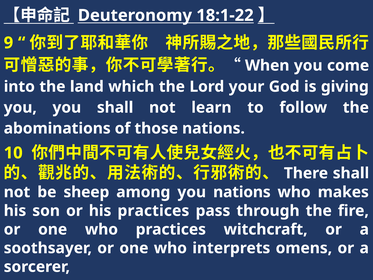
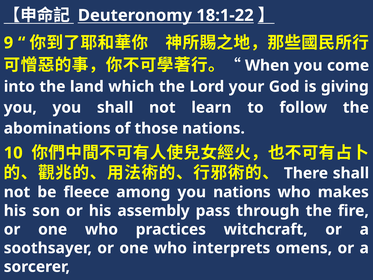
sheep: sheep -> fleece
his practices: practices -> assembly
